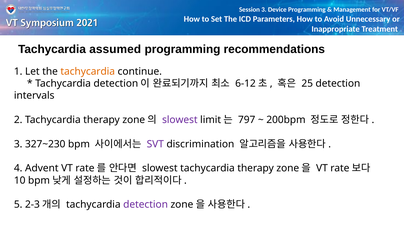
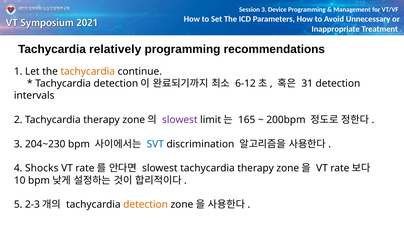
assumed: assumed -> relatively
25: 25 -> 31
797: 797 -> 165
327~230: 327~230 -> 204~230
SVT colour: purple -> blue
Advent: Advent -> Shocks
detection at (146, 205) colour: purple -> orange
